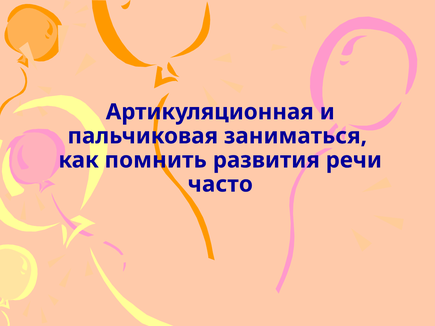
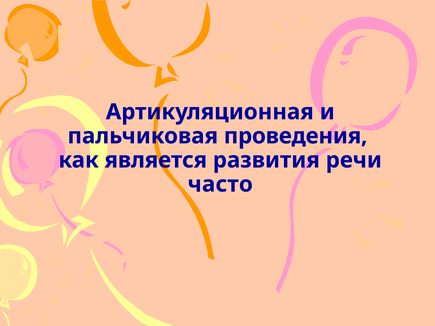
заниматься: заниматься -> проведения
помнить: помнить -> является
